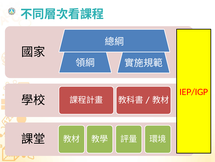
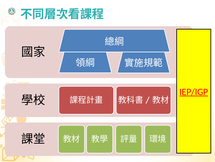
IEP/IGP underline: none -> present
